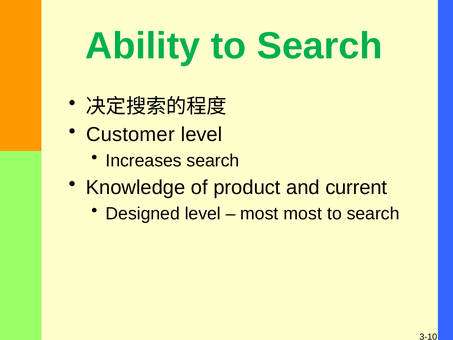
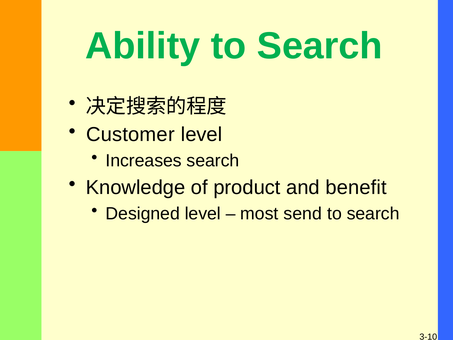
current: current -> benefit
most most: most -> send
